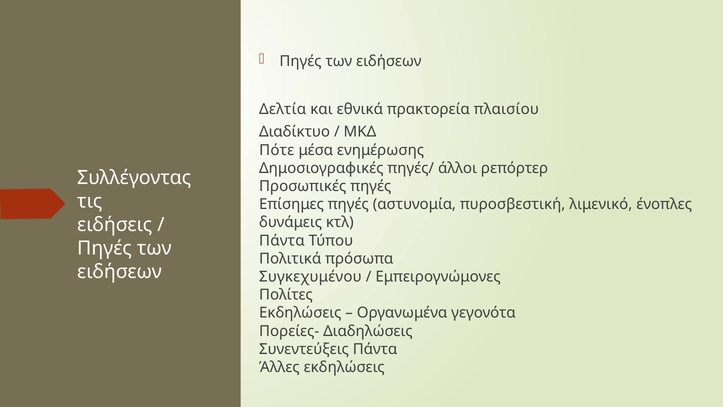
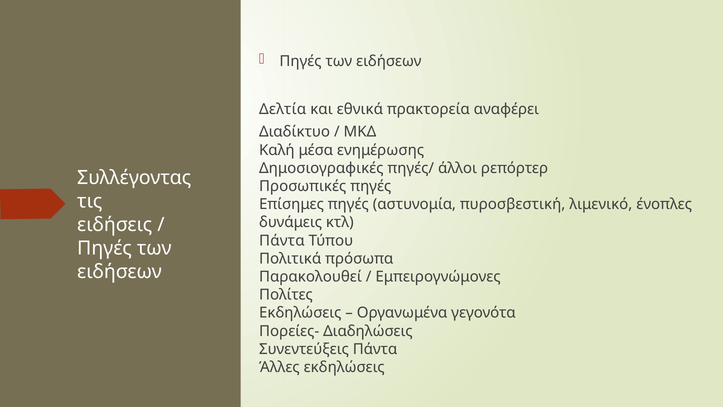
πλαισίου: πλαισίου -> αναφέρει
Πότε: Πότε -> Καλή
Συγκεχυμένου: Συγκεχυμένου -> Παρακολουθεί
